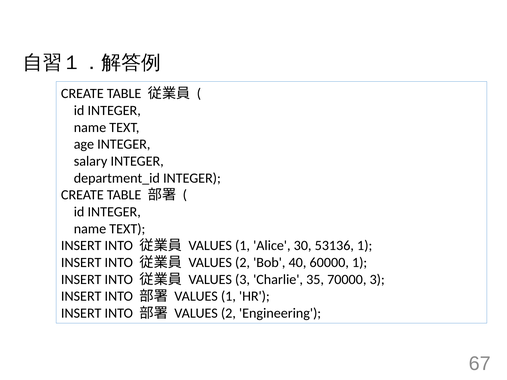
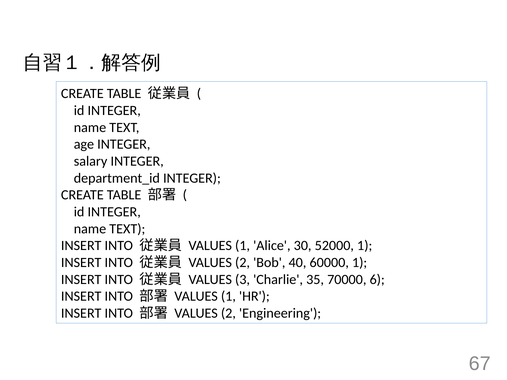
53136: 53136 -> 52000
70000 3: 3 -> 6
